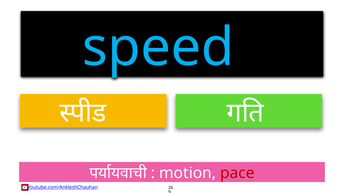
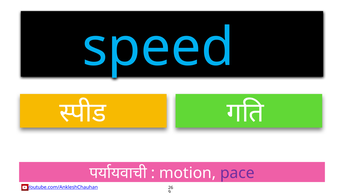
pace colour: red -> purple
